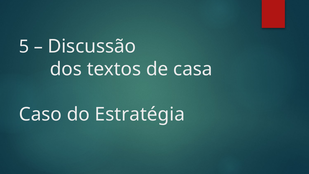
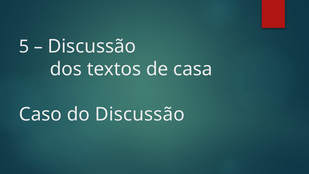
do Estratégia: Estratégia -> Discussão
